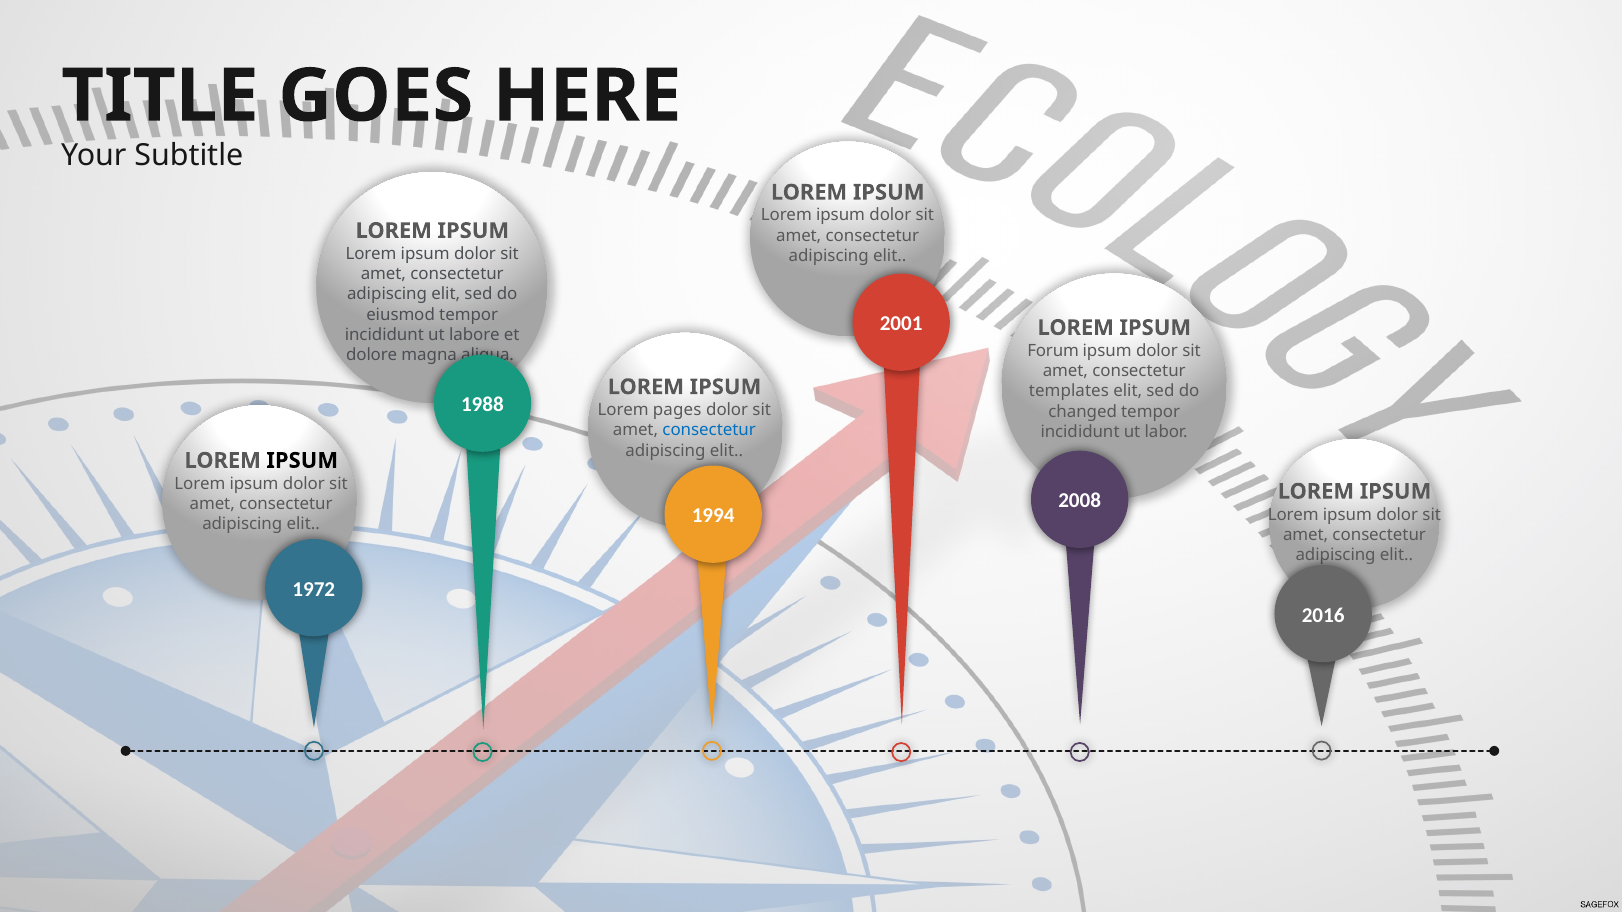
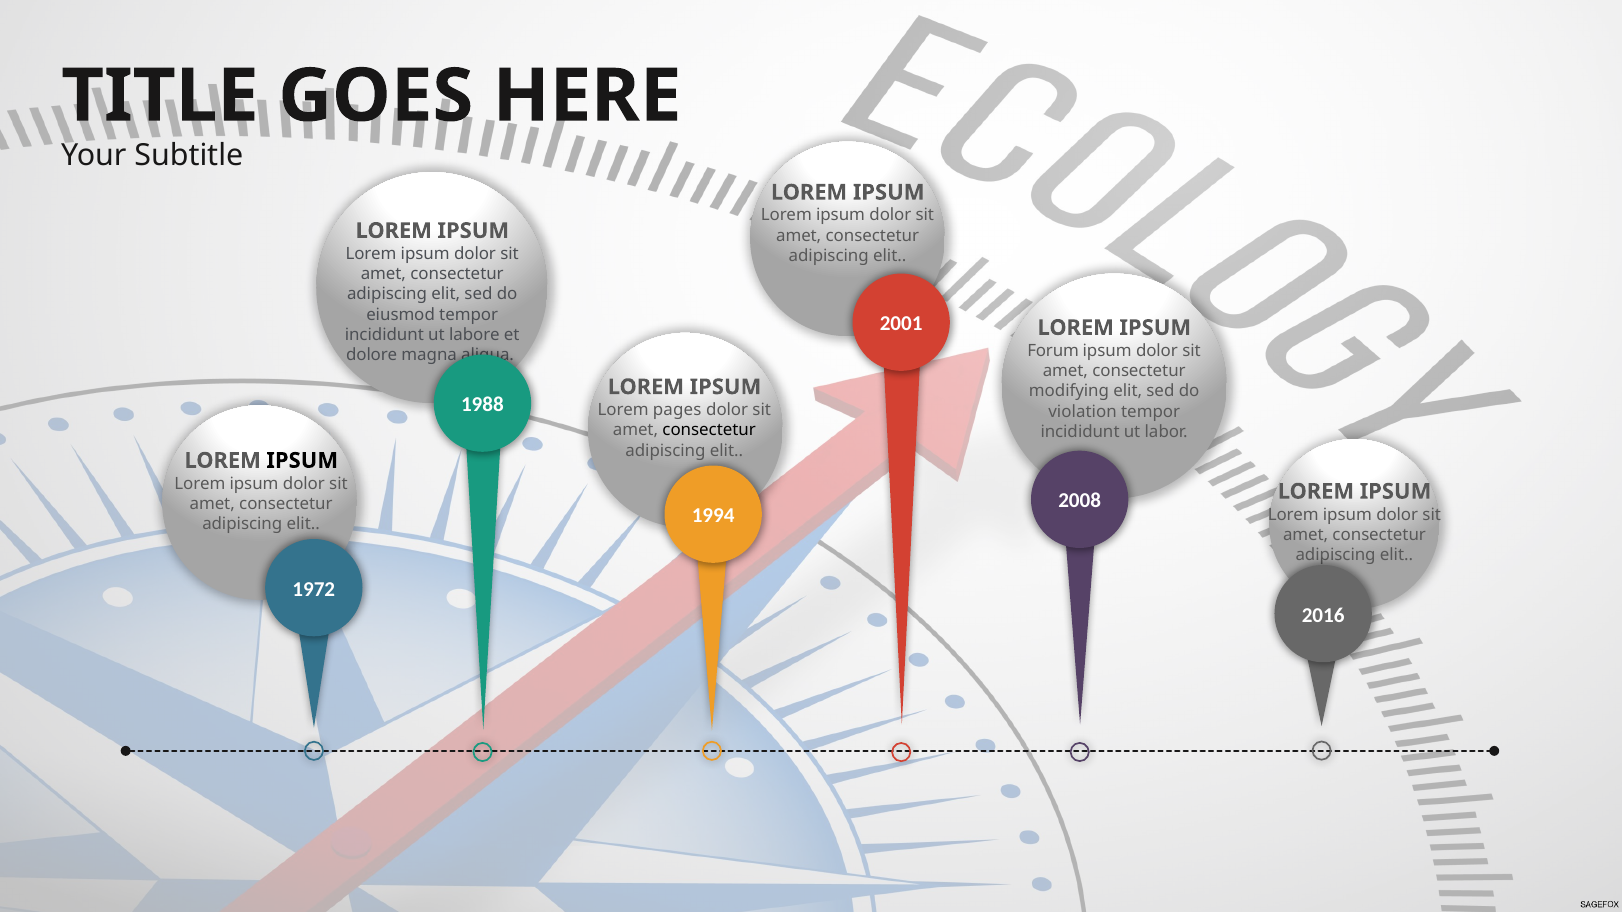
templates: templates -> modifying
changed: changed -> violation
consectetur at (709, 430) colour: blue -> black
